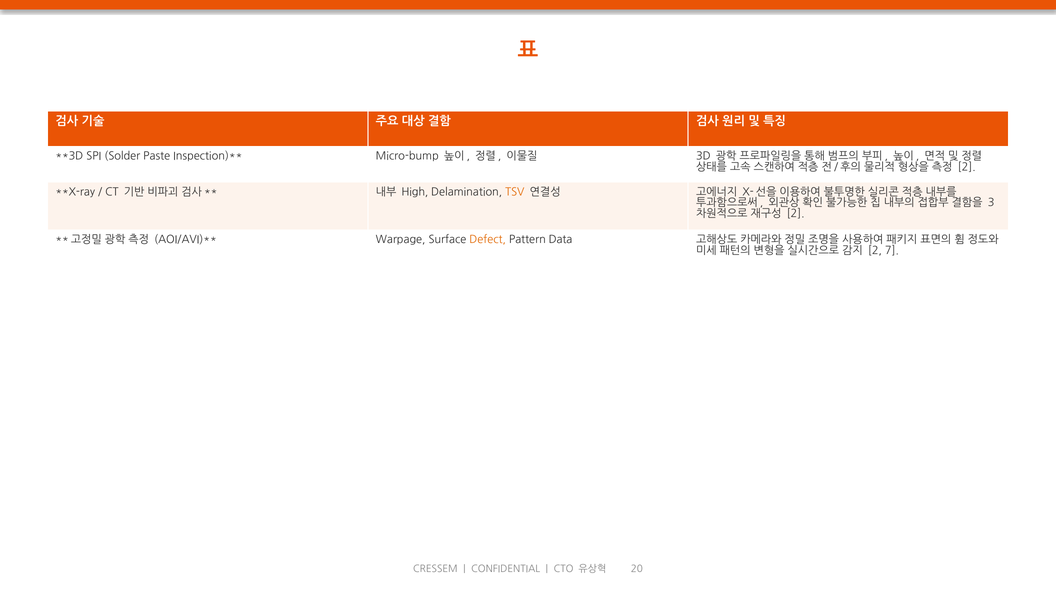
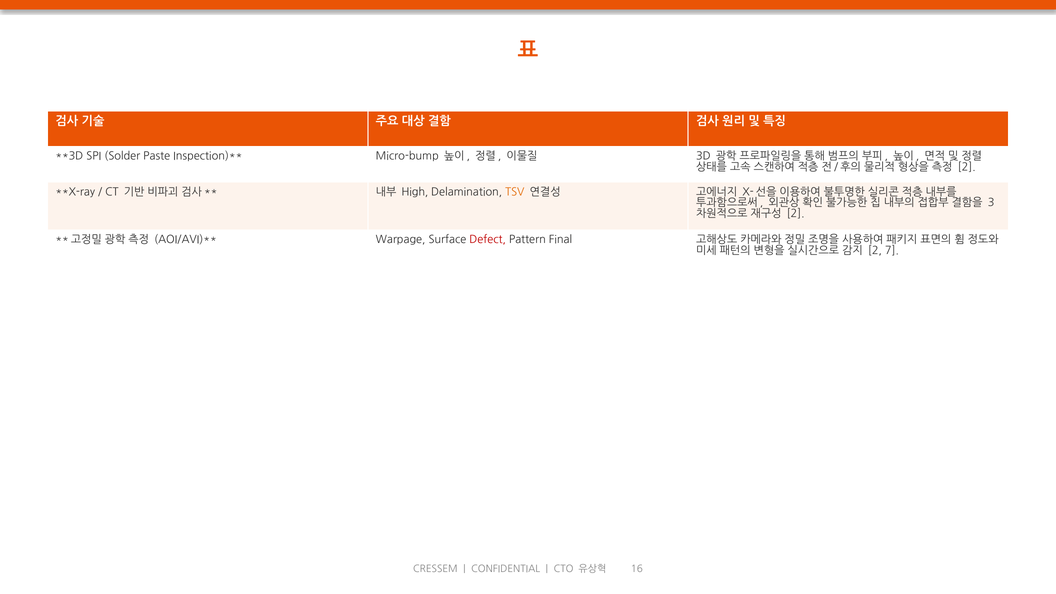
Defect colour: orange -> red
Data: Data -> Final
20: 20 -> 16
